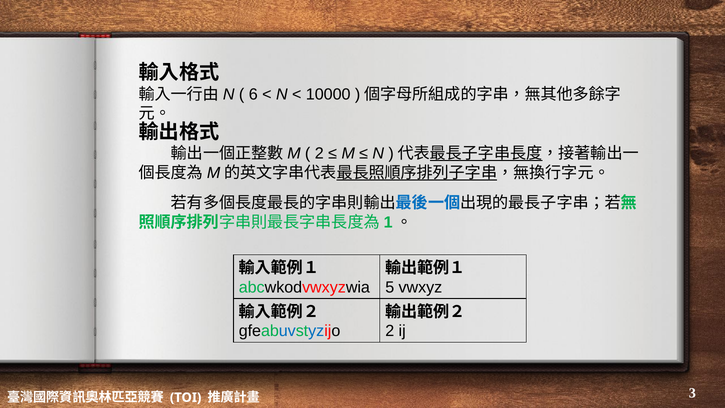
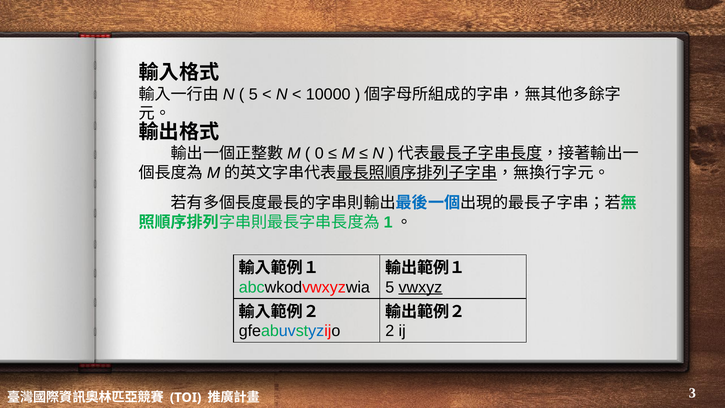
6 at (253, 94): 6 -> 5
2 at (319, 153): 2 -> 0
vwxyz underline: none -> present
